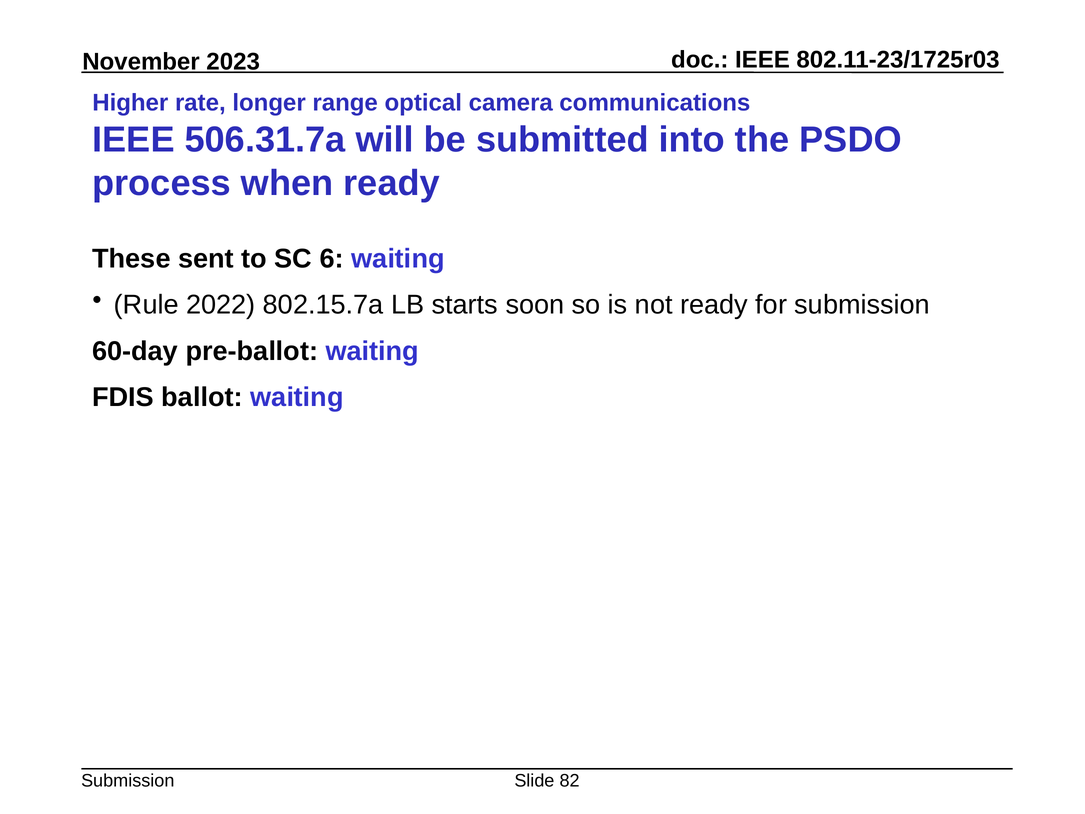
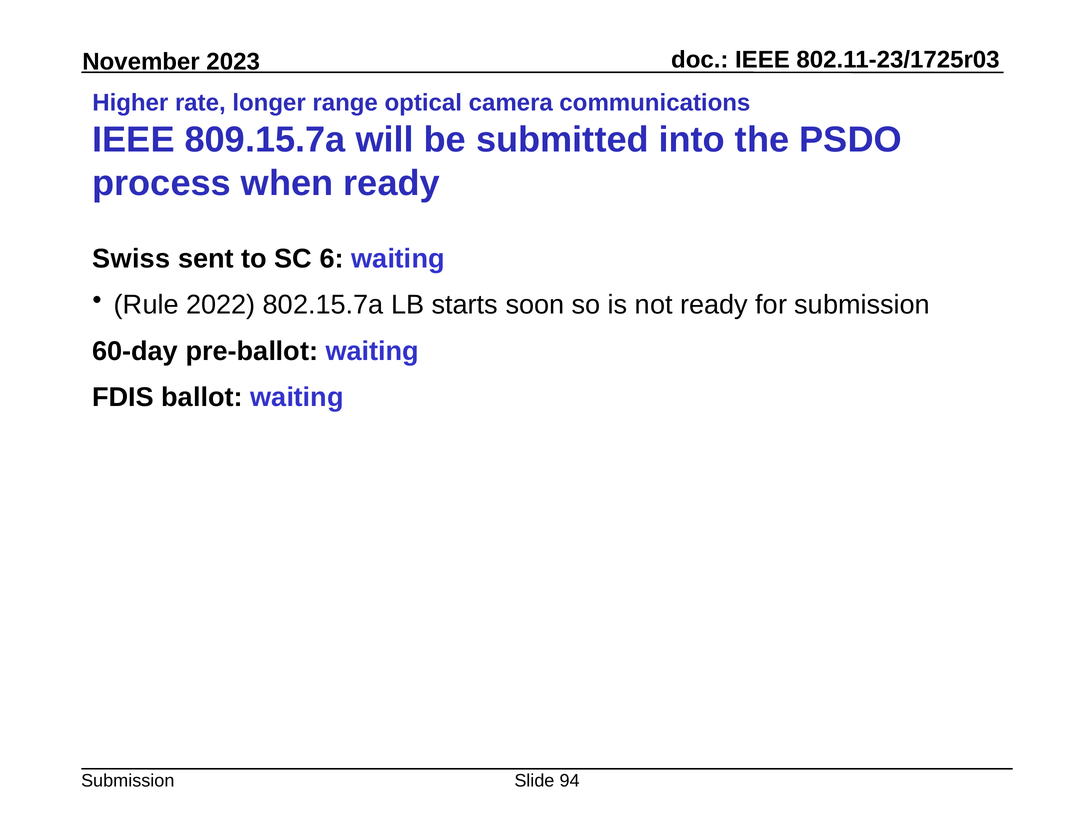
506.31.7a: 506.31.7a -> 809.15.7a
These: These -> Swiss
82: 82 -> 94
